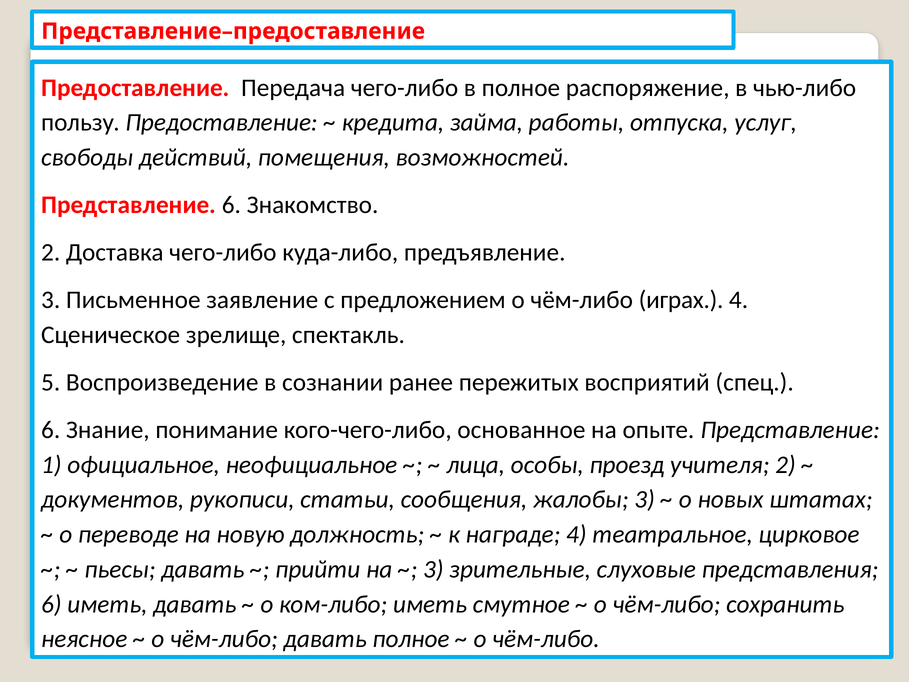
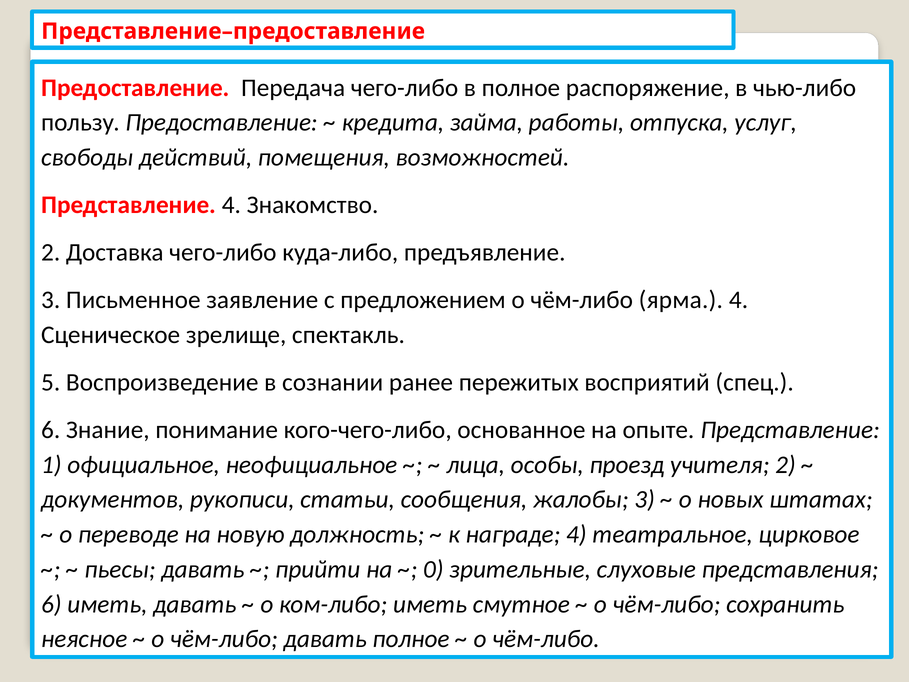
Представление 6: 6 -> 4
играх: играх -> ярма
3 at (433, 569): 3 -> 0
